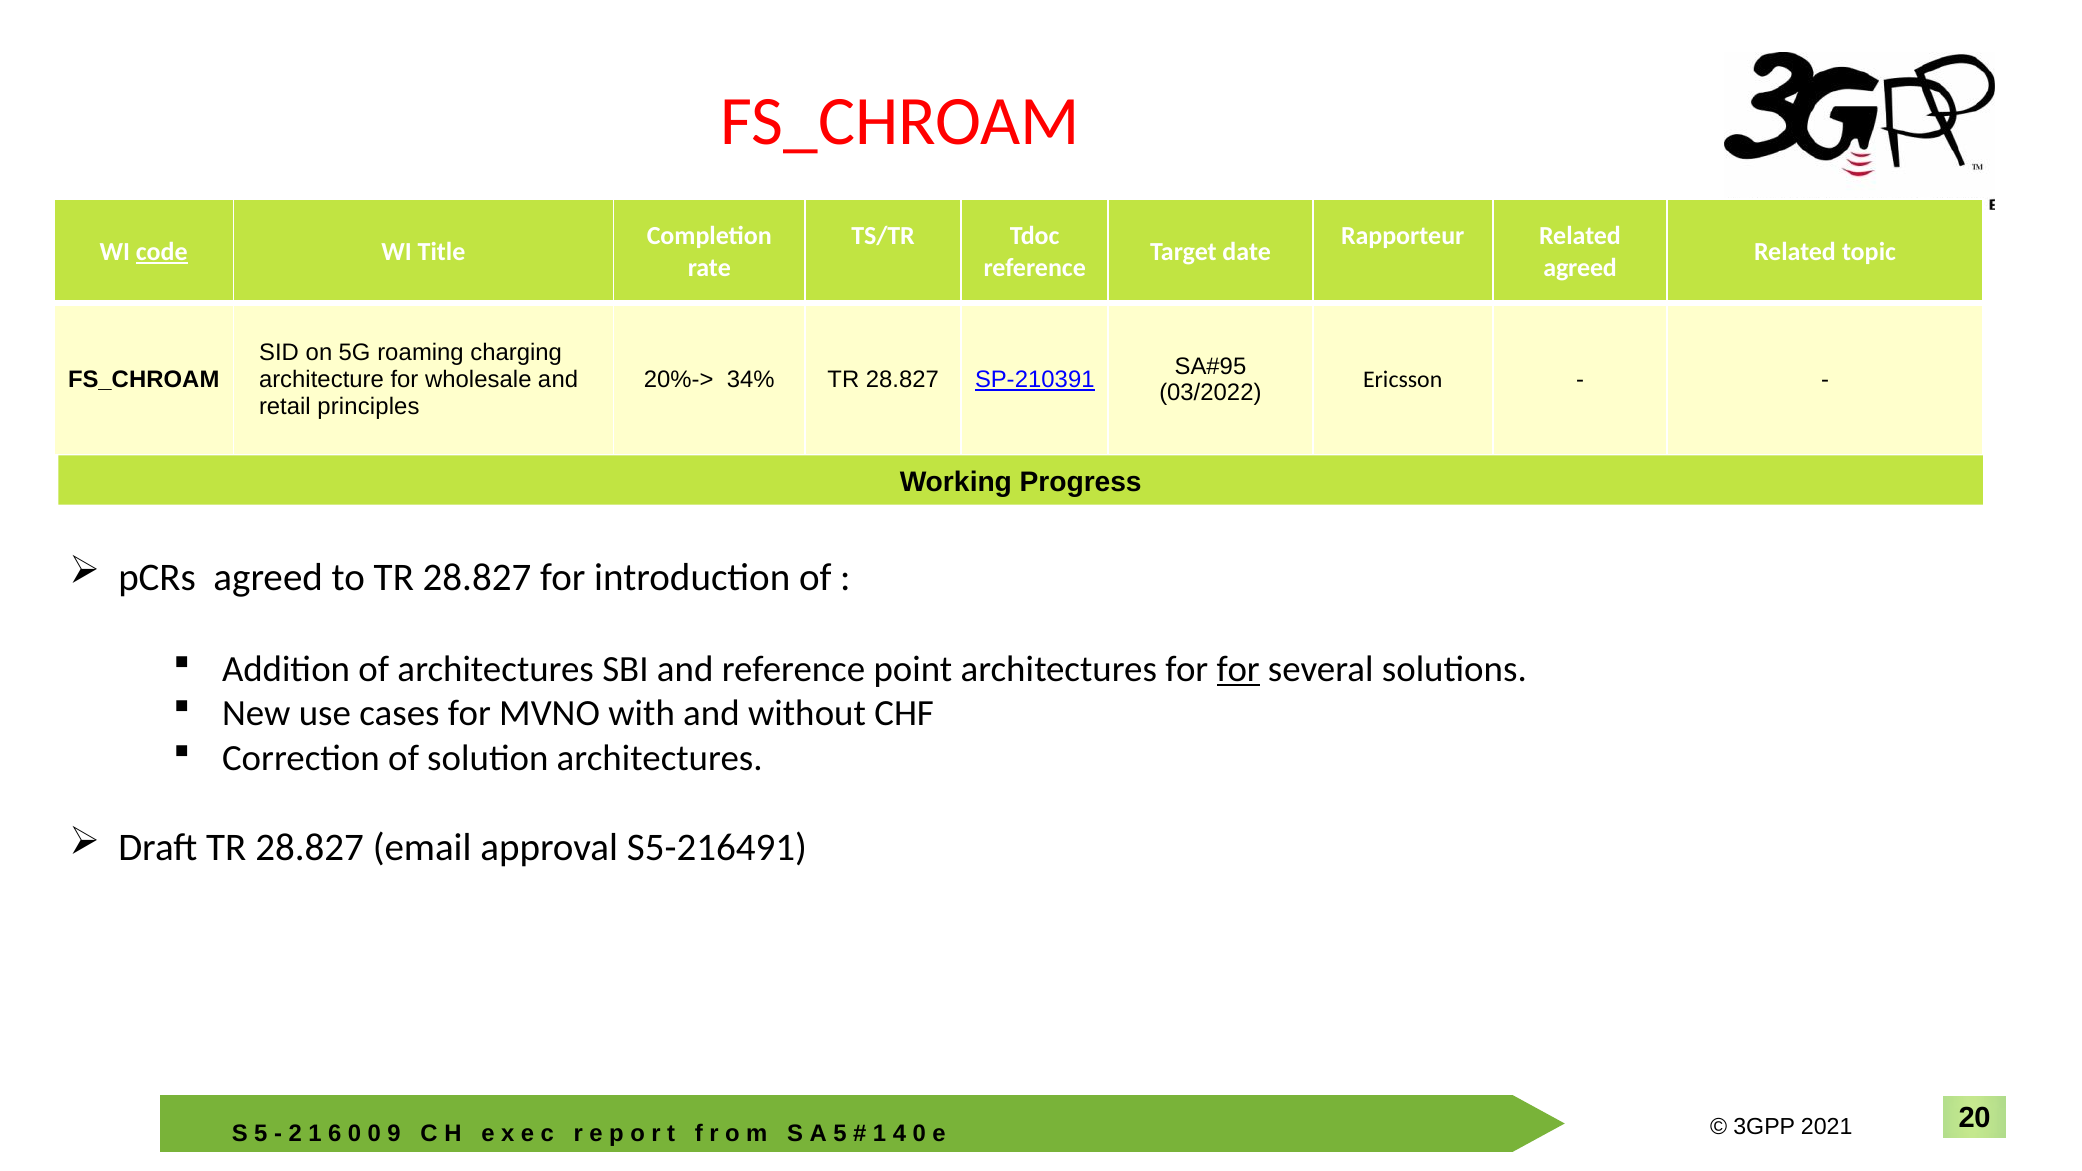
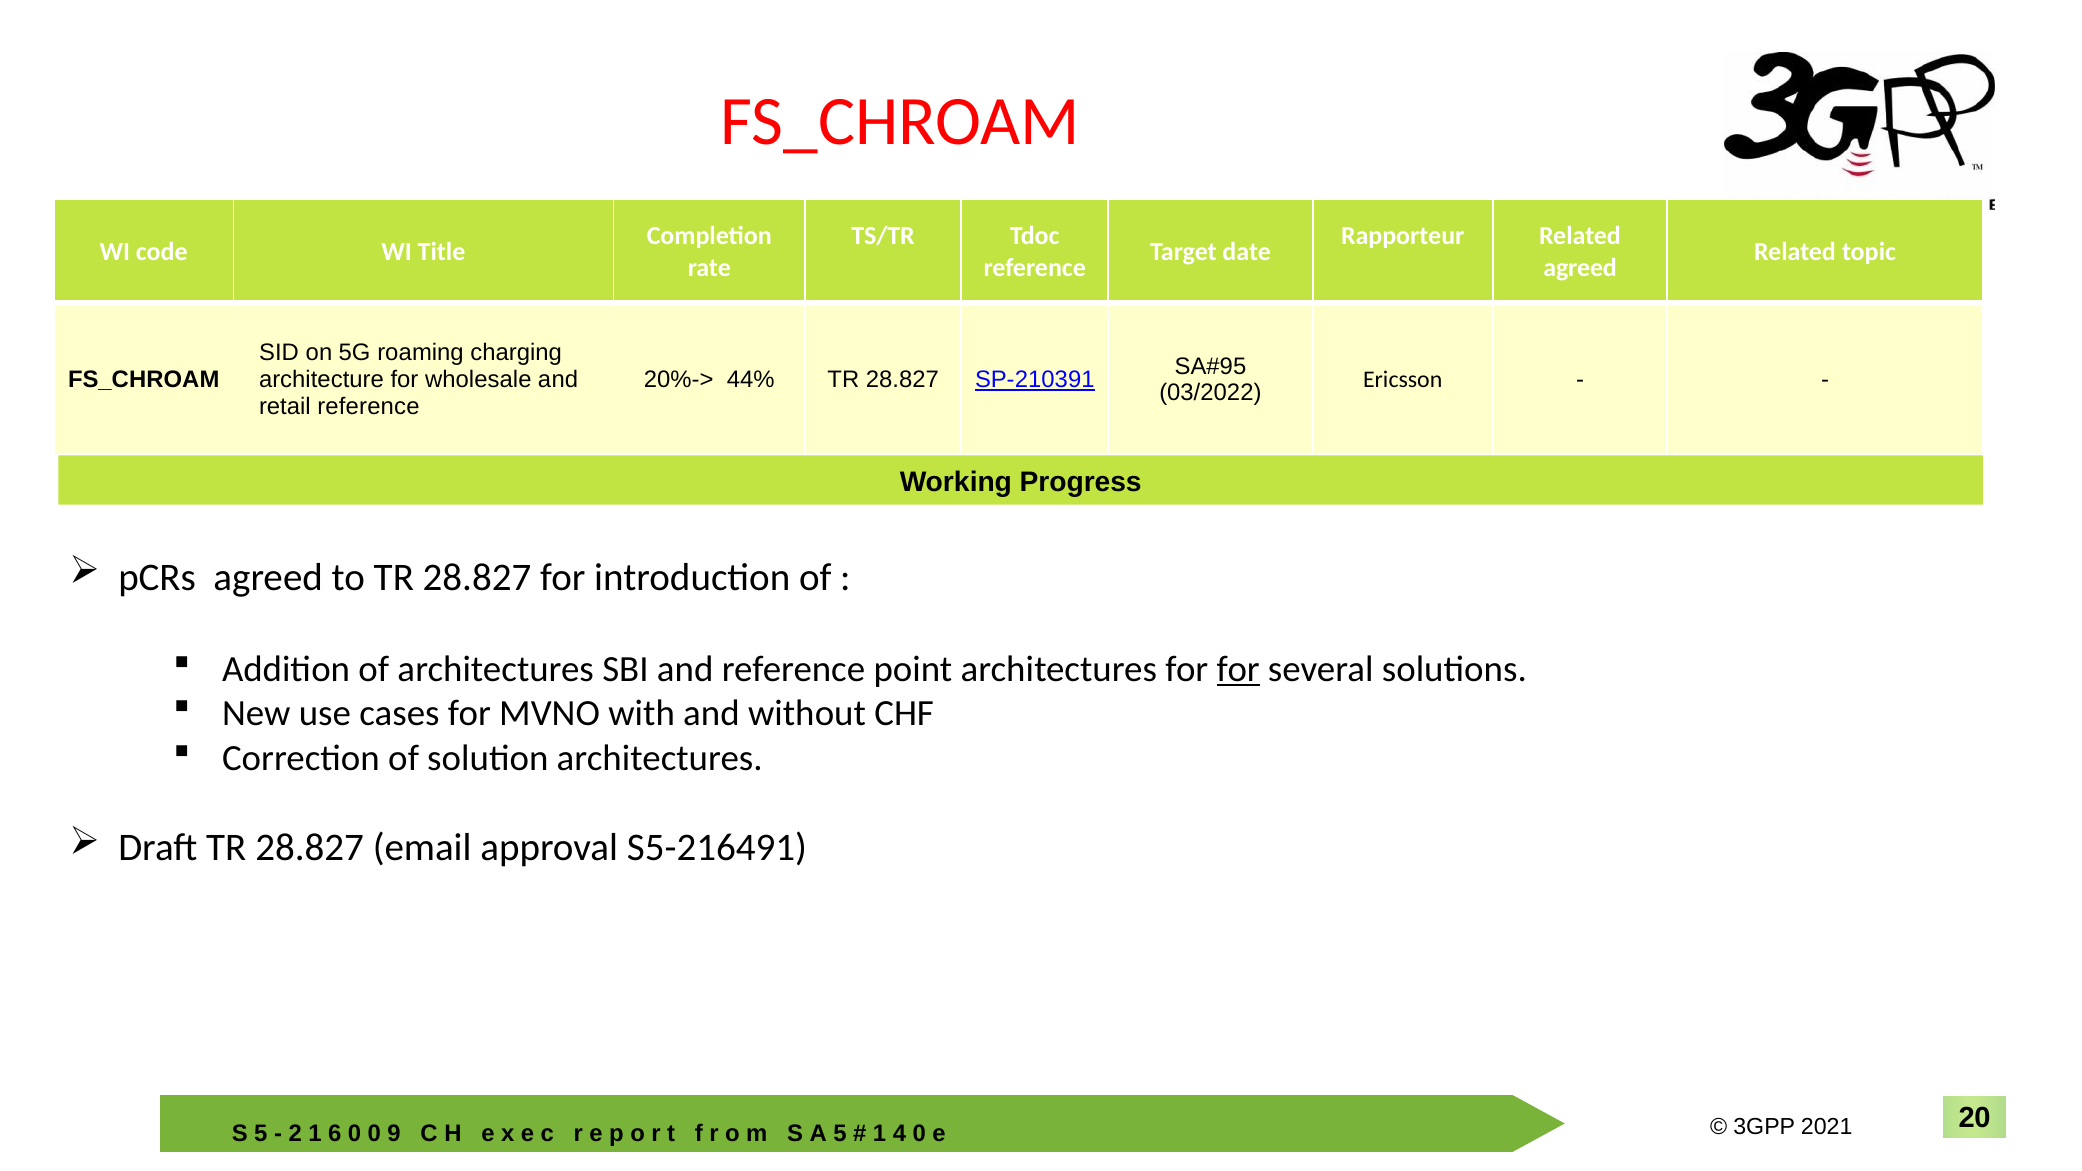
code underline: present -> none
34%: 34% -> 44%
retail principles: principles -> reference
